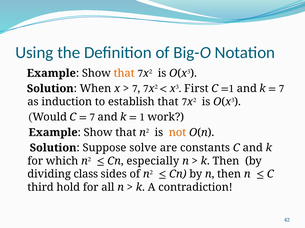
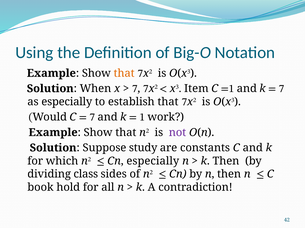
First: First -> Item
as induction: induction -> especially
not colour: orange -> purple
solve: solve -> study
third: third -> book
